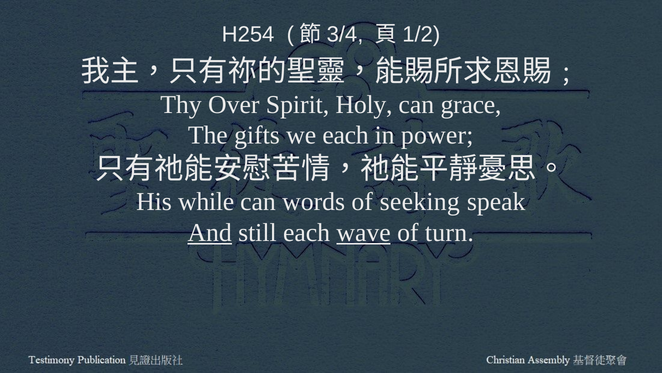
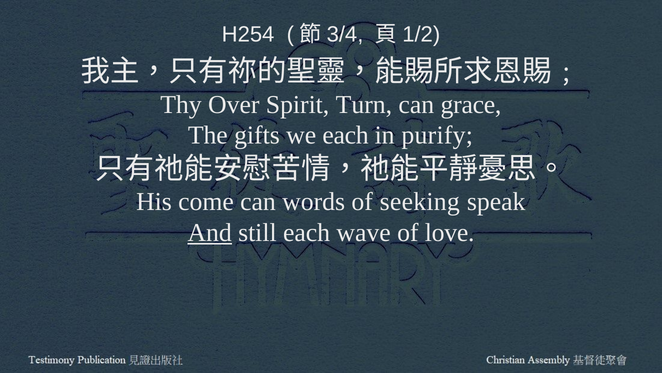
Holy: Holy -> Turn
power: power -> purify
while: while -> come
wave underline: present -> none
turn: turn -> love
